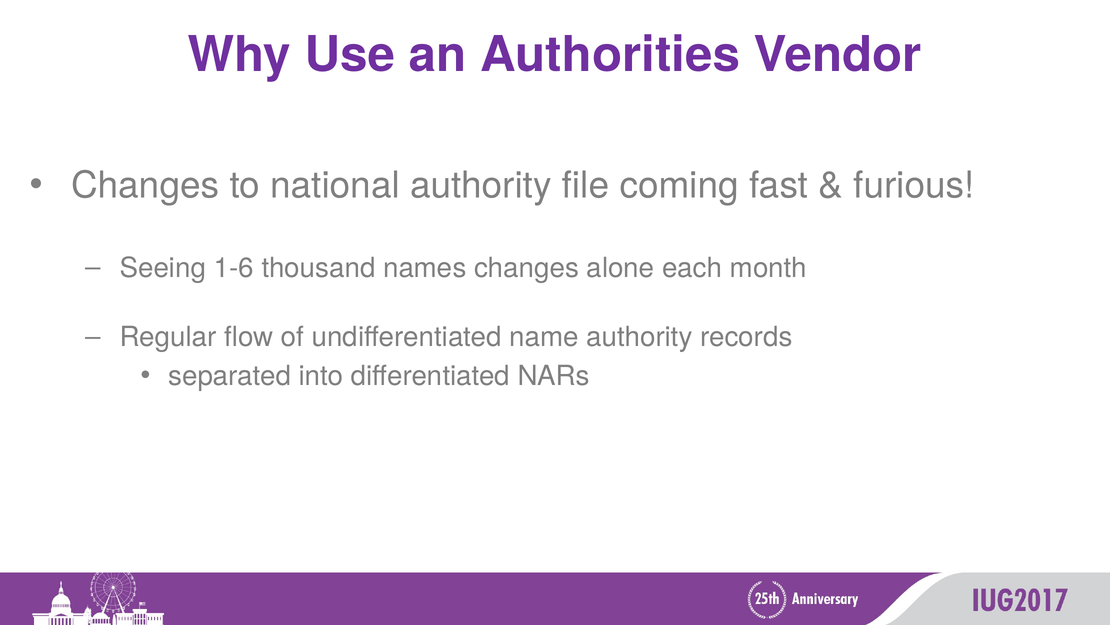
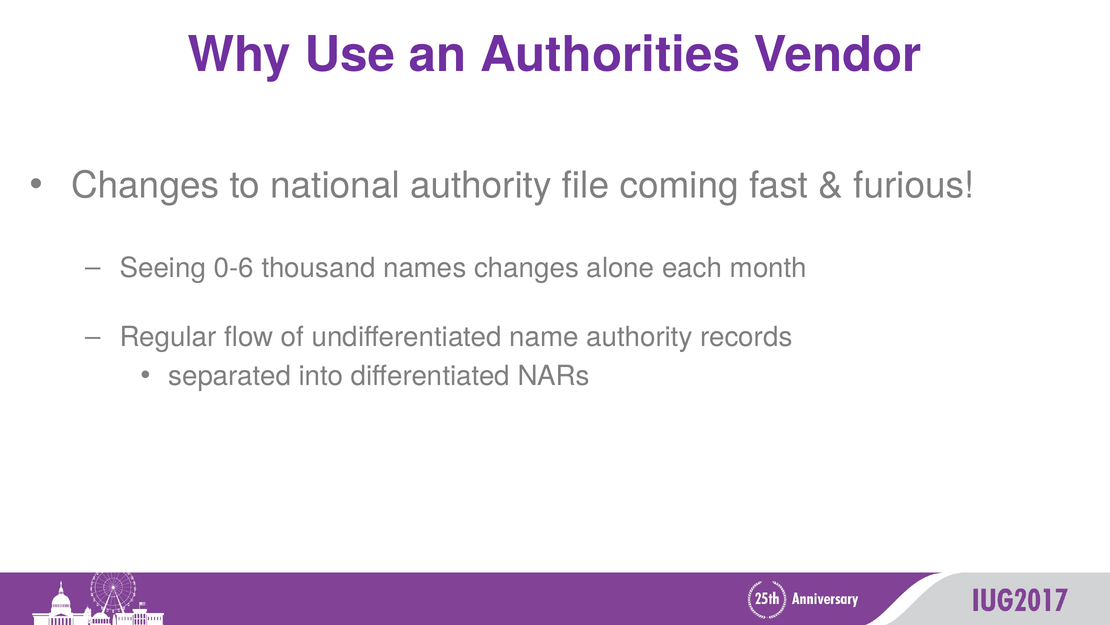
1-6: 1-6 -> 0-6
